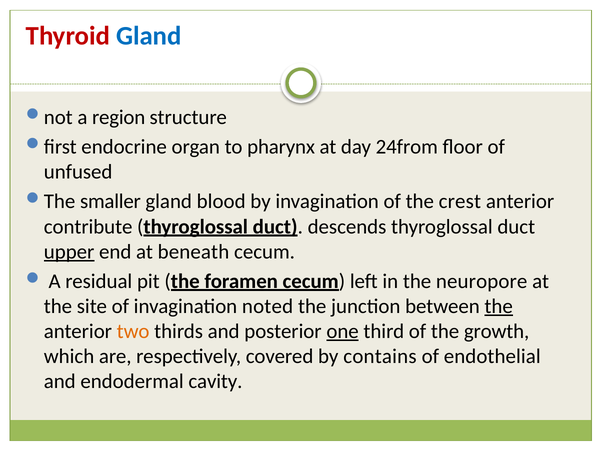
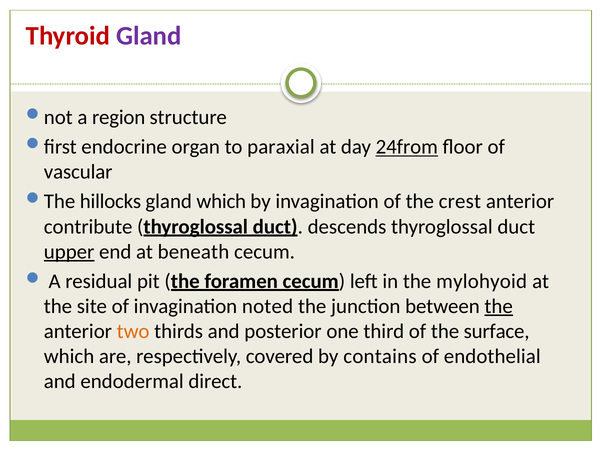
Gland at (149, 36) colour: blue -> purple
pharynx: pharynx -> paraxial
24from underline: none -> present
unfused: unfused -> vascular
smaller: smaller -> hillocks
gland blood: blood -> which
neuropore: neuropore -> mylohyoid
one underline: present -> none
growth: growth -> surface
cavity: cavity -> direct
